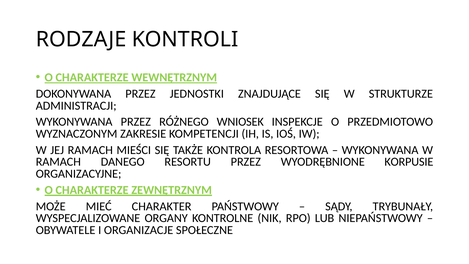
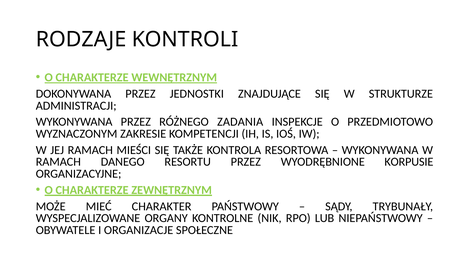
WNIOSEK: WNIOSEK -> ZADANIA
